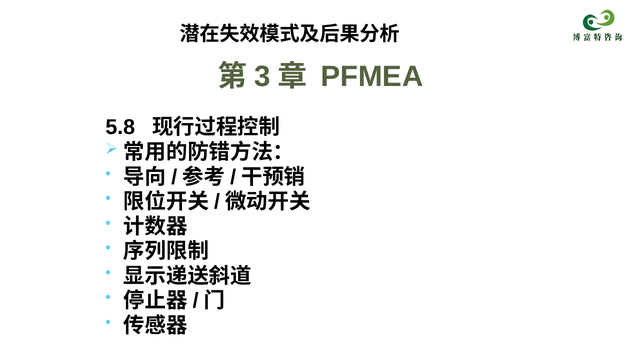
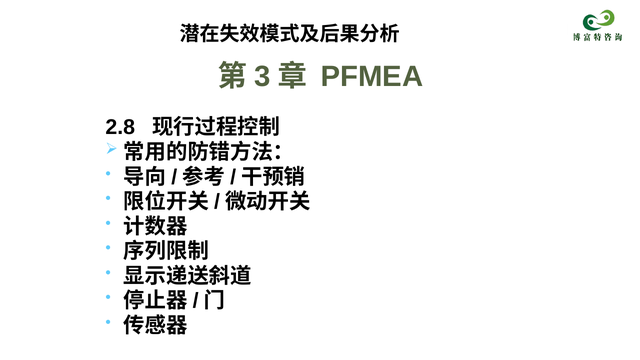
5.8: 5.8 -> 2.8
